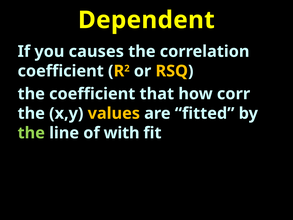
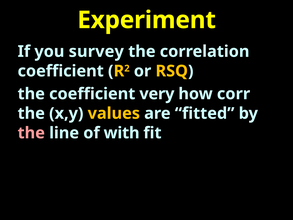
Dependent: Dependent -> Experiment
causes: causes -> survey
that: that -> very
the at (31, 133) colour: light green -> pink
